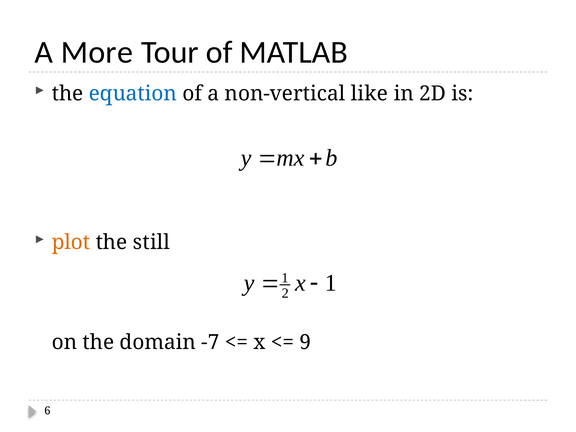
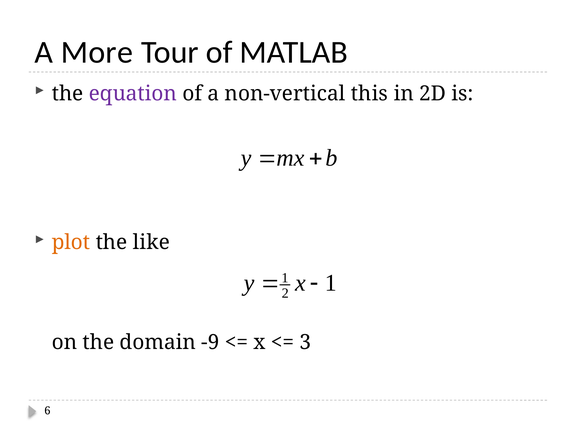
equation colour: blue -> purple
like: like -> this
still: still -> like
-7: -7 -> -9
9: 9 -> 3
